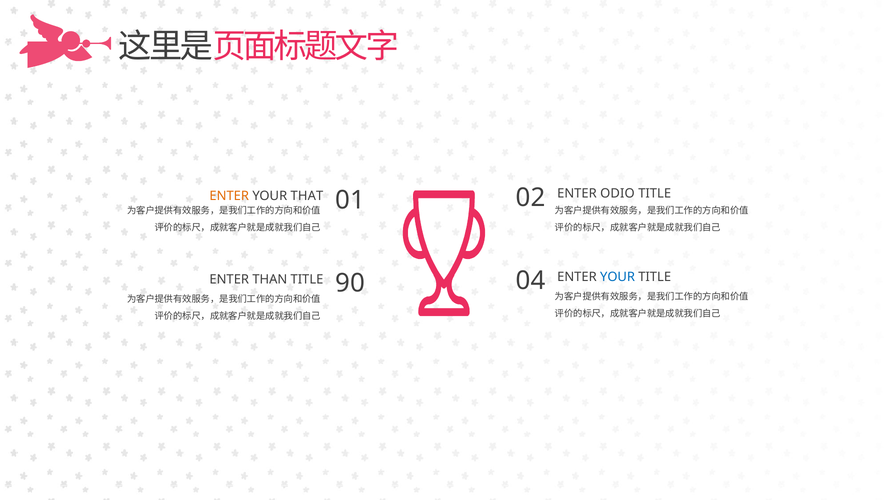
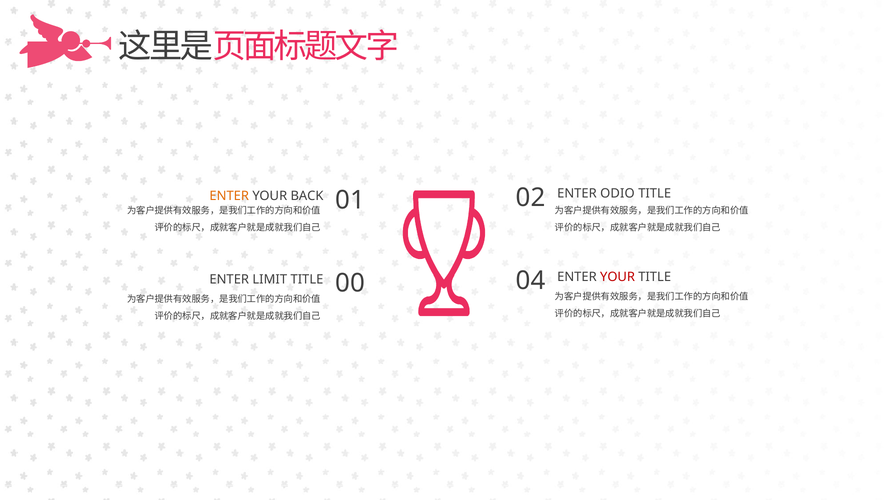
THAT: THAT -> BACK
YOUR at (618, 277) colour: blue -> red
THAN: THAN -> LIMIT
90: 90 -> 00
